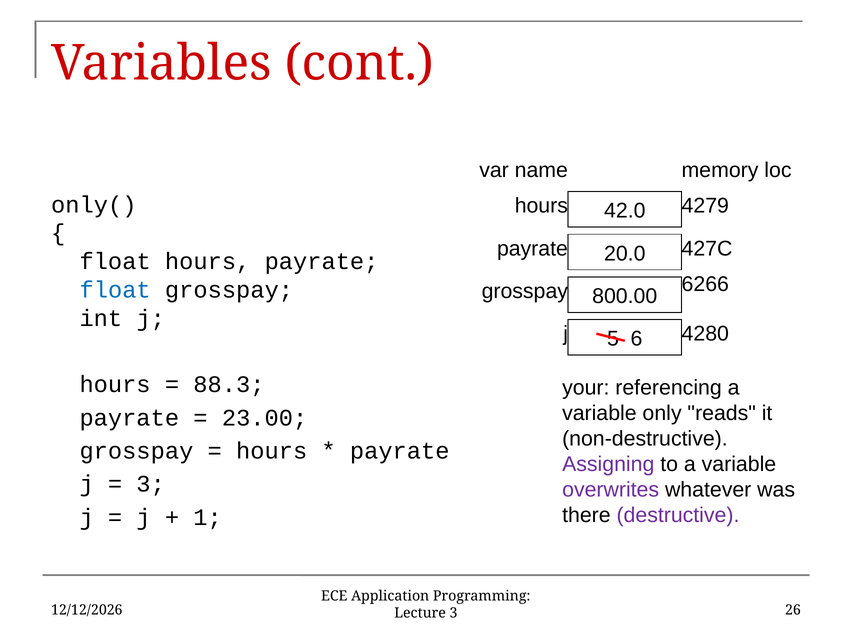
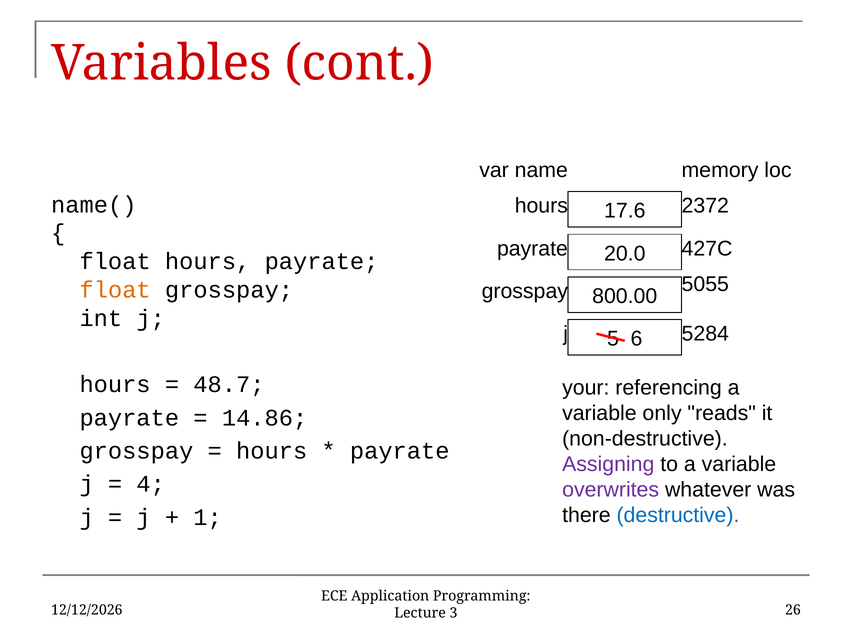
only(: only( -> name(
4279: 4279 -> 2372
42.0: 42.0 -> 17.6
6266: 6266 -> 5055
float at (115, 290) colour: blue -> orange
4280: 4280 -> 5284
88.3: 88.3 -> 48.7
23.00: 23.00 -> 14.86
3 at (151, 484): 3 -> 4
destructive colour: purple -> blue
